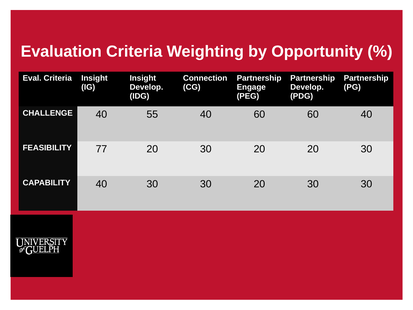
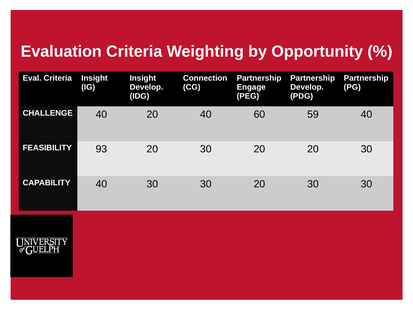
40 55: 55 -> 20
60 60: 60 -> 59
77: 77 -> 93
